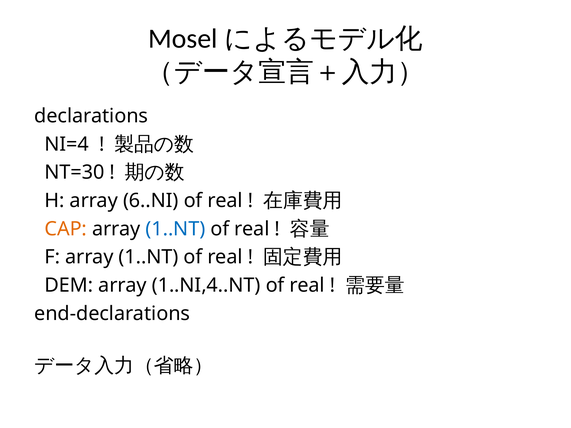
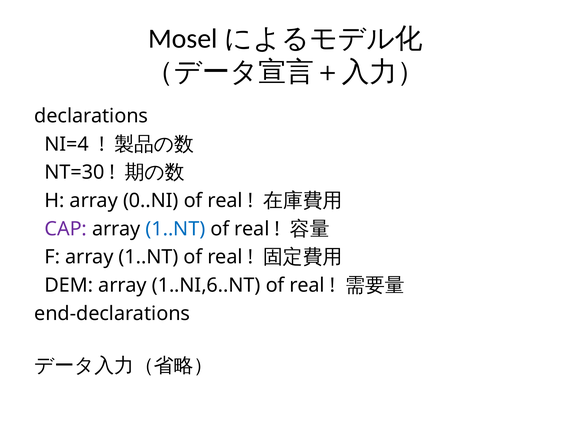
6..NI: 6..NI -> 0..NI
CAP colour: orange -> purple
1..NI,4..NT: 1..NI,4..NT -> 1..NI,6..NT
